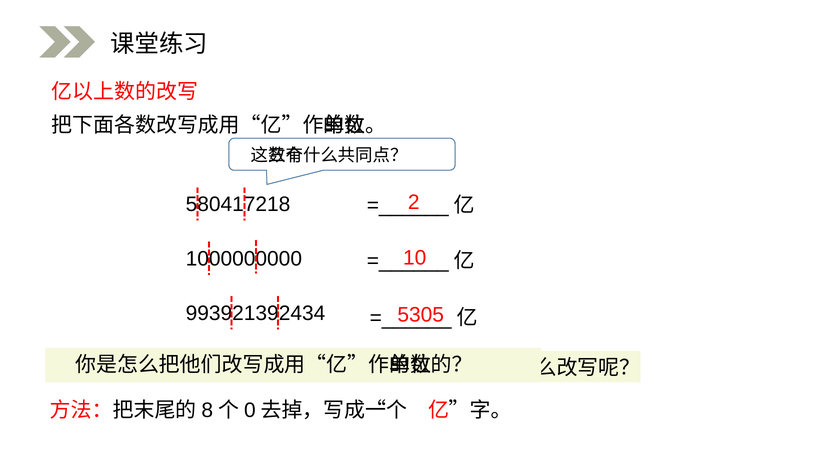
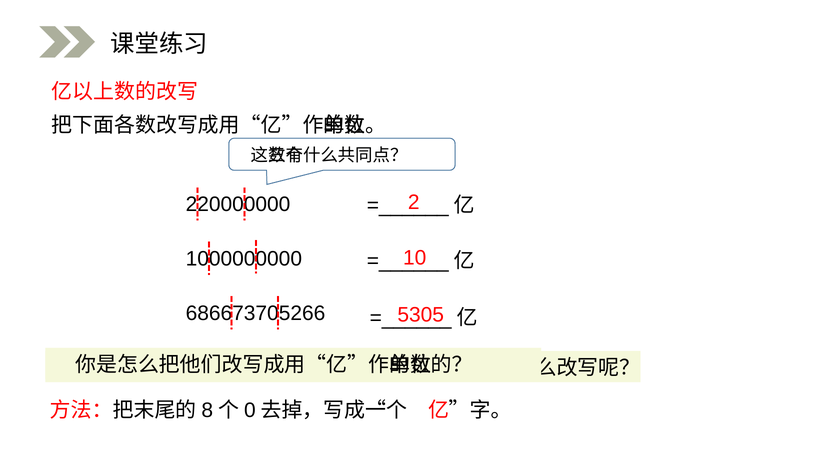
580417218: 580417218 -> 220000000
993921392434: 993921392434 -> 686673705266
